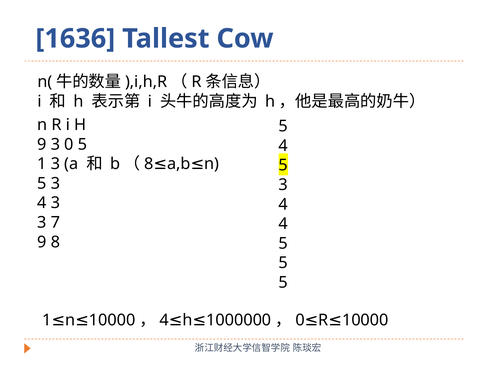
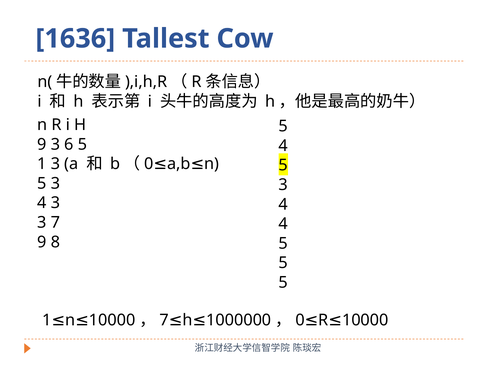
3 0: 0 -> 6
8 at (149, 164): 8 -> 0
4 at (164, 320): 4 -> 7
